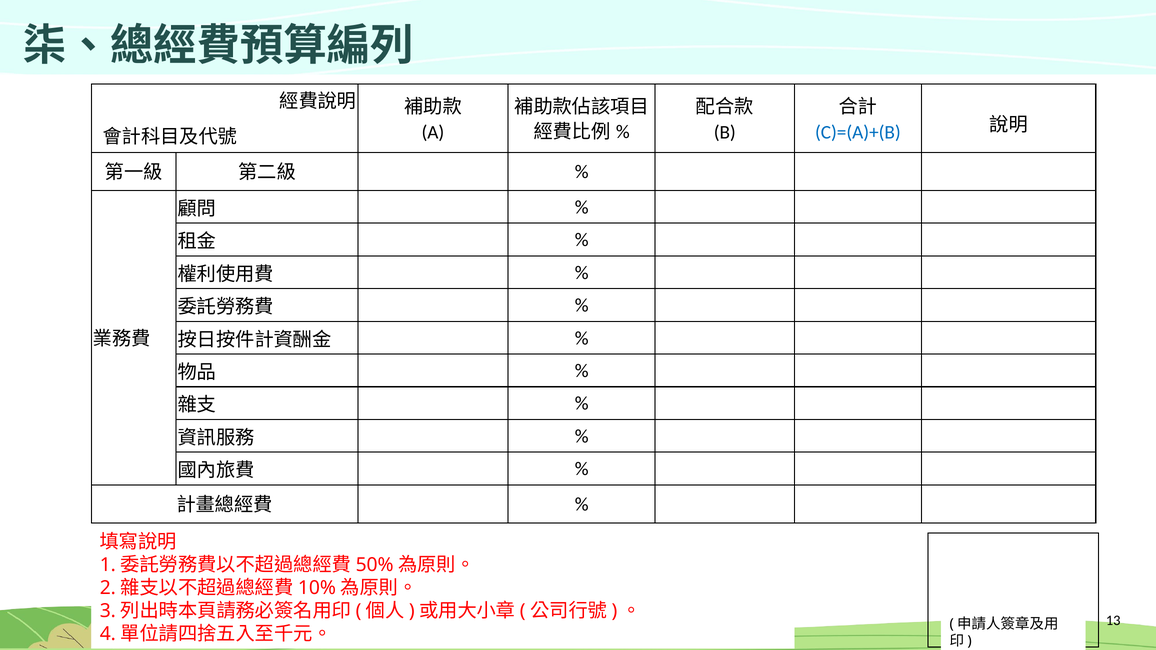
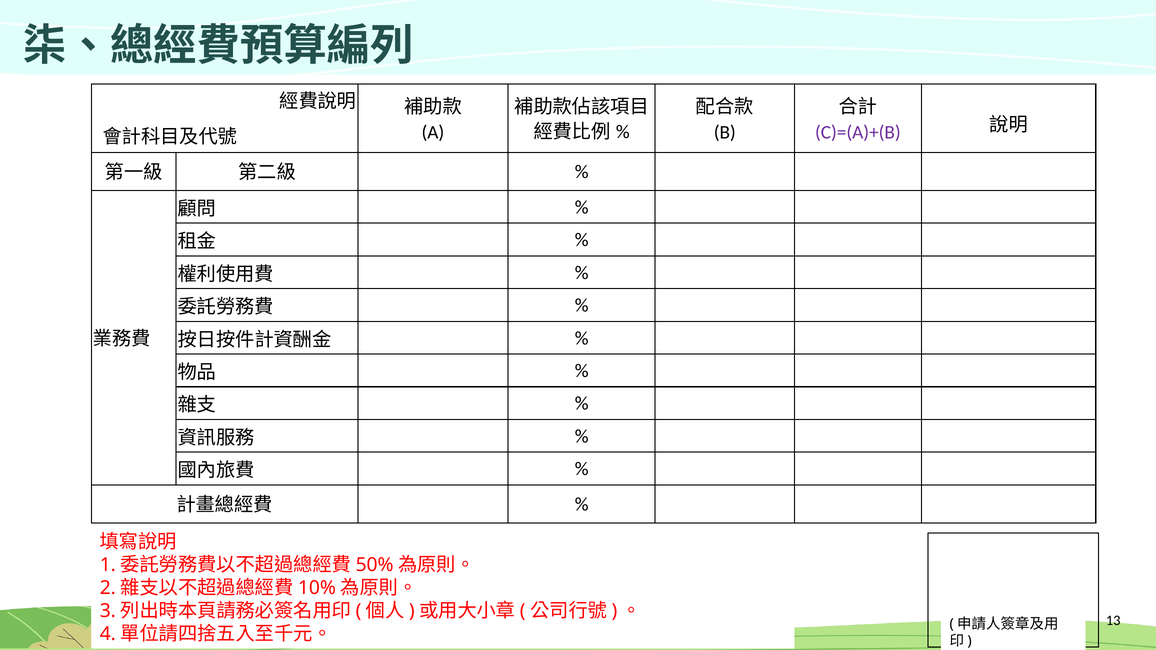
C)=(A)+(B colour: blue -> purple
